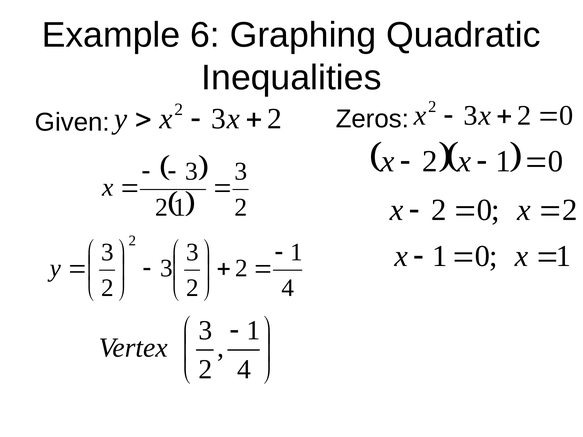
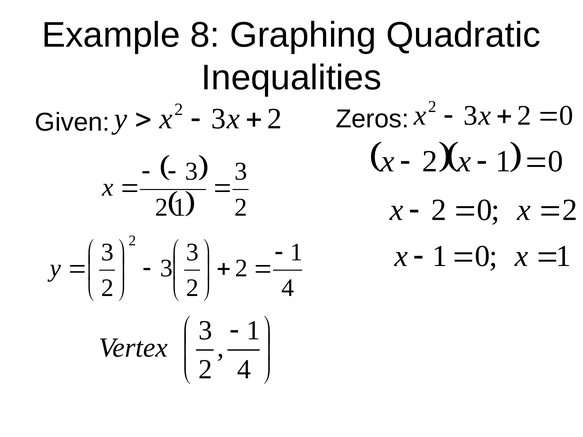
6: 6 -> 8
